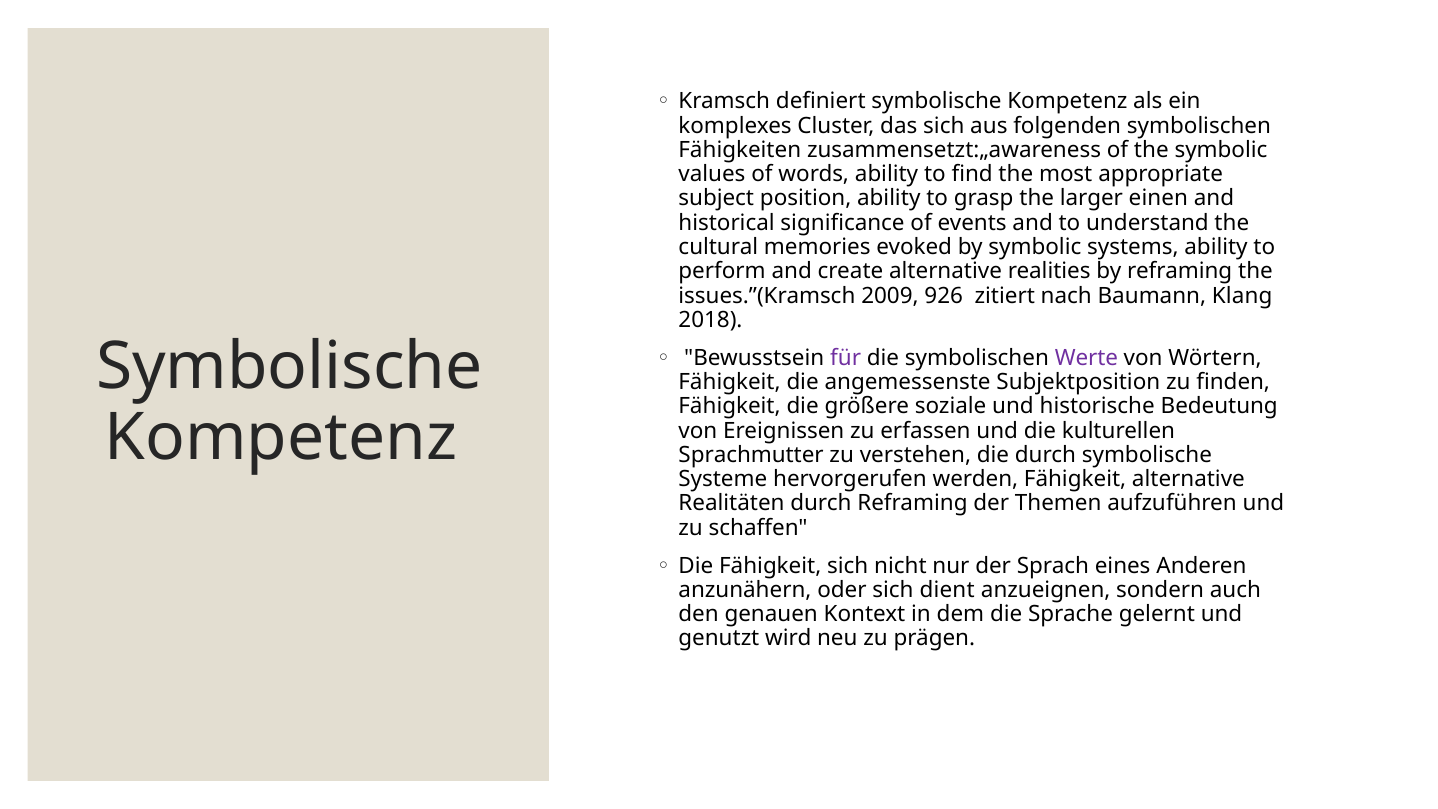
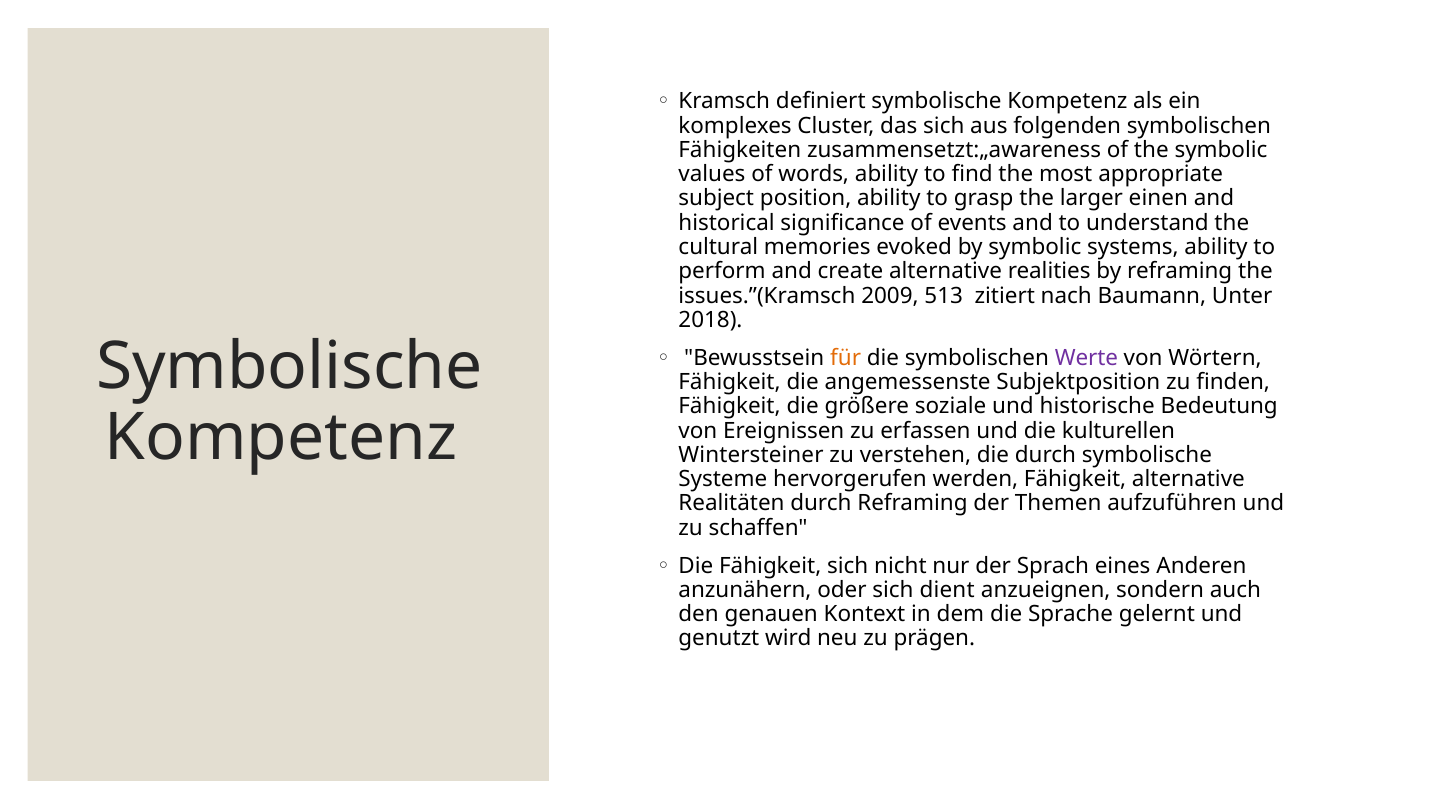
926: 926 -> 513
Klang: Klang -> Unter
für colour: purple -> orange
Sprachmutter: Sprachmutter -> Wintersteiner
